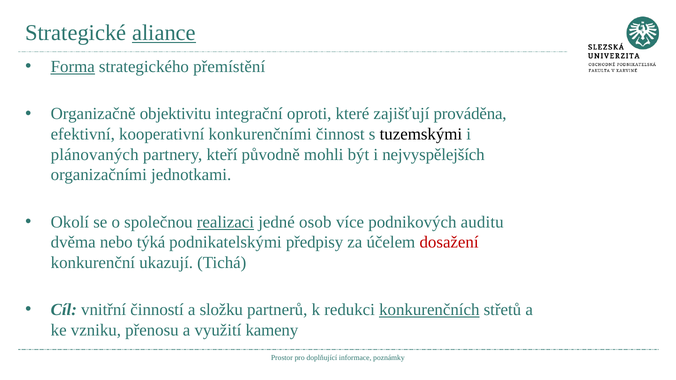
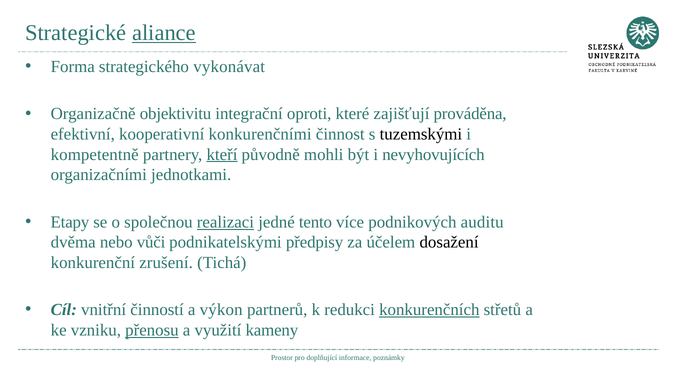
Forma underline: present -> none
přemístění: přemístění -> vykonávat
plánovaných: plánovaných -> kompetentně
kteří underline: none -> present
nejvyspělejších: nejvyspělejších -> nevyhovujících
Okolí: Okolí -> Etapy
osob: osob -> tento
týká: týká -> vůči
dosažení colour: red -> black
ukazují: ukazují -> zrušení
složku: složku -> výkon
přenosu underline: none -> present
